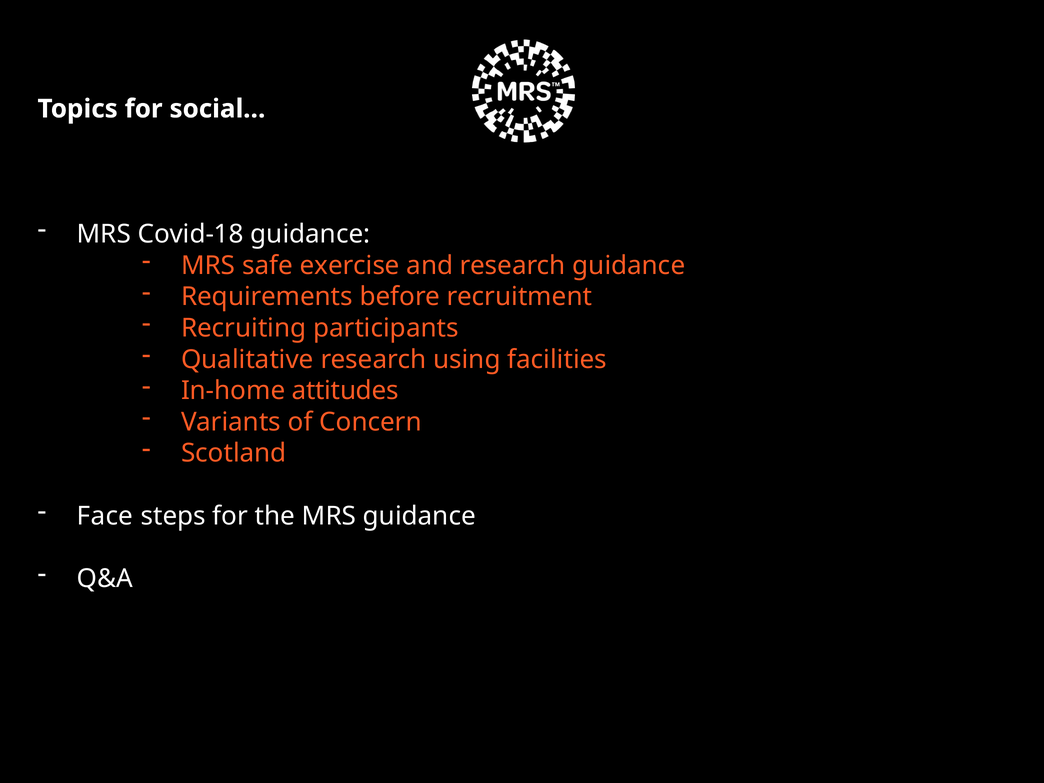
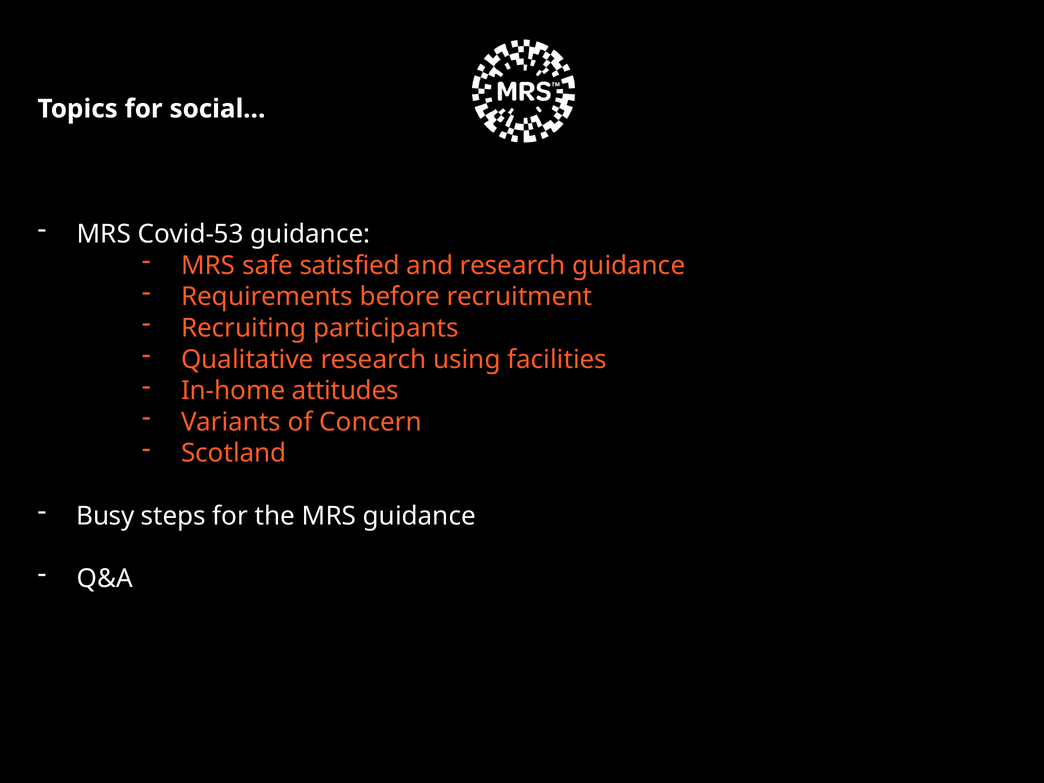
Covid-18: Covid-18 -> Covid-53
exercise: exercise -> satisfied
Face: Face -> Busy
